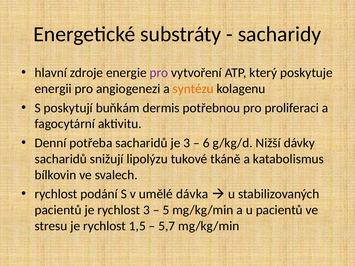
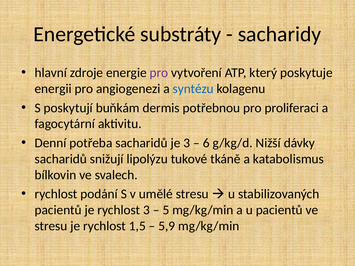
syntézu colour: orange -> blue
umělé dávka: dávka -> stresu
5,7: 5,7 -> 5,9
